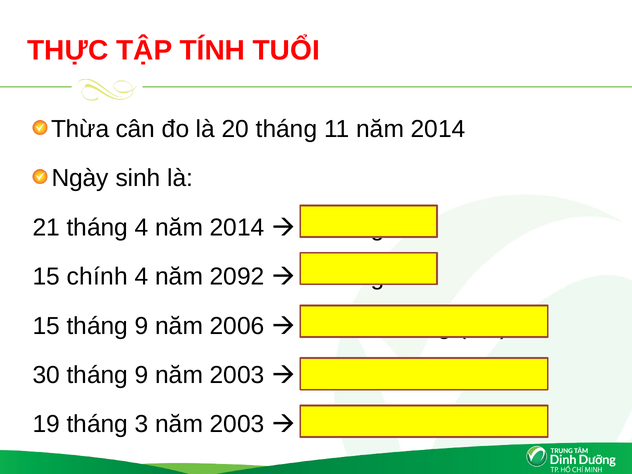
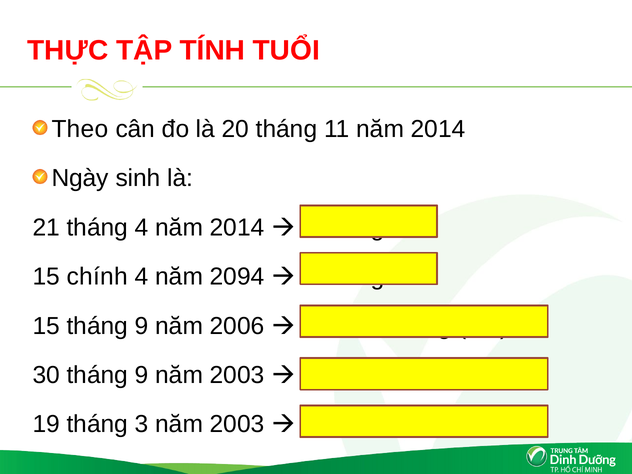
Thừa: Thừa -> Theo
2092: 2092 -> 2094
